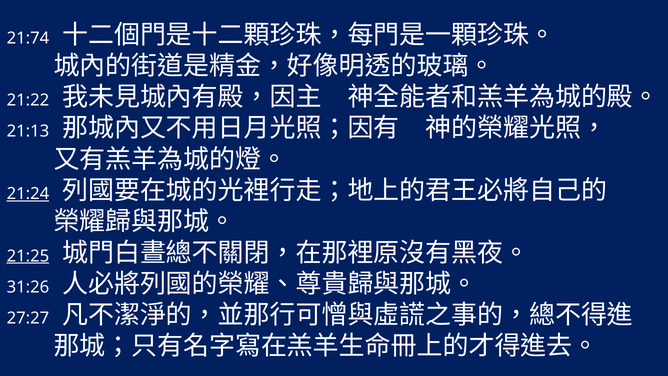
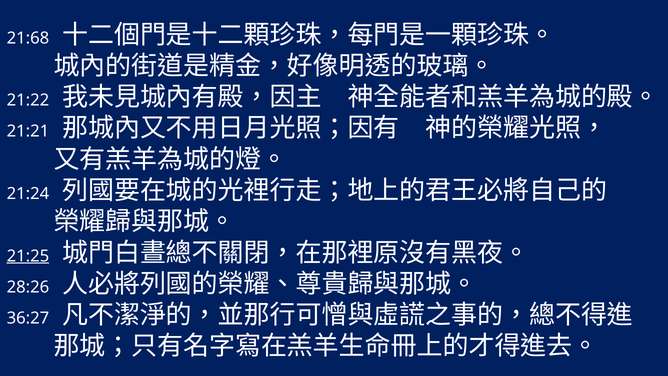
21:74: 21:74 -> 21:68
21:13: 21:13 -> 21:21
21:24 underline: present -> none
31:26: 31:26 -> 28:26
27:27: 27:27 -> 36:27
